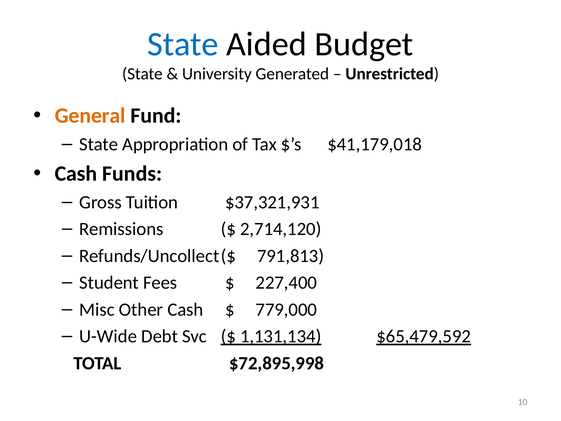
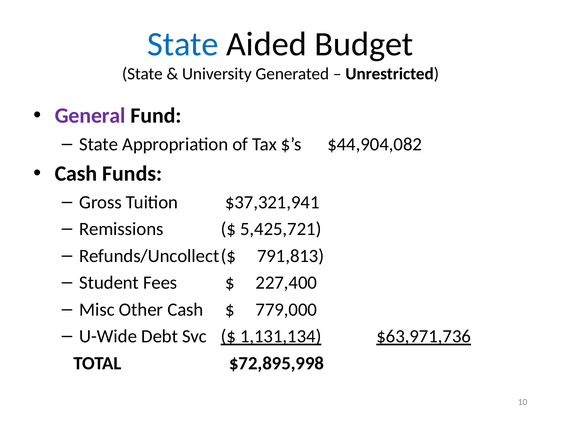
General colour: orange -> purple
$41,179,018: $41,179,018 -> $44,904,082
$37,321,931: $37,321,931 -> $37,321,941
2,714,120: 2,714,120 -> 5,425,721
$65,479,592: $65,479,592 -> $63,971,736
